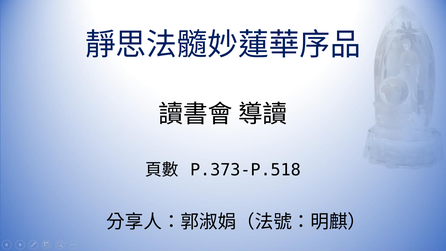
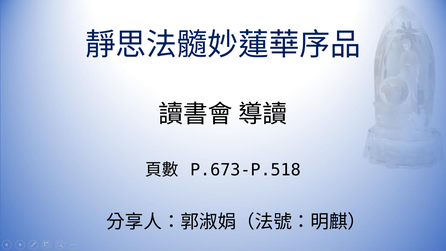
P.373-P.518: P.373-P.518 -> P.673-P.518
